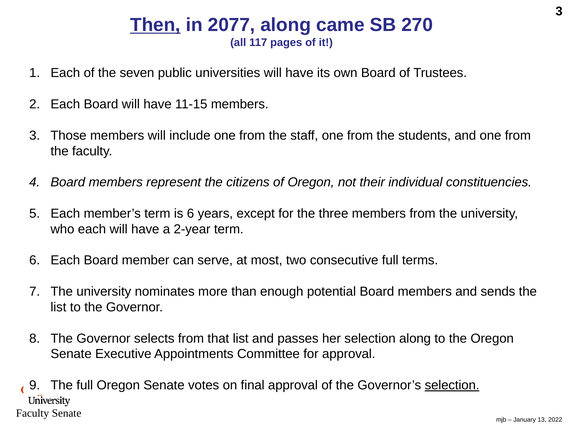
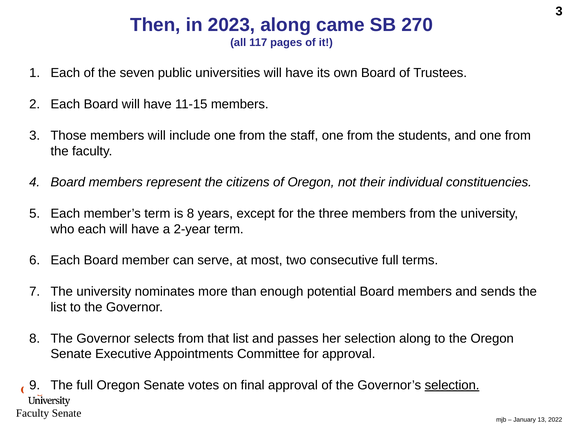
Then underline: present -> none
2077: 2077 -> 2023
is 6: 6 -> 8
